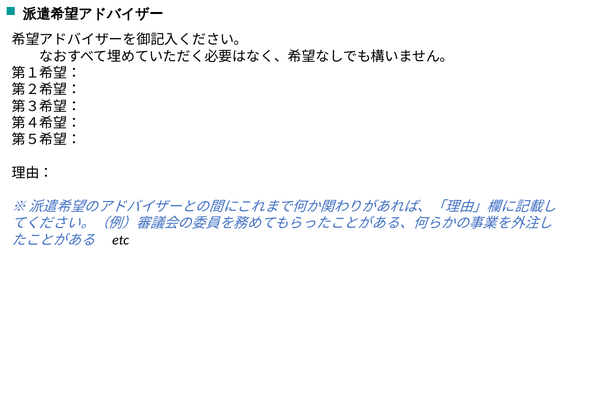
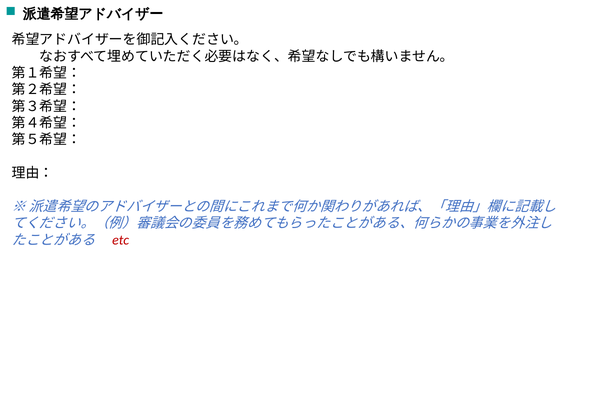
etc colour: black -> red
